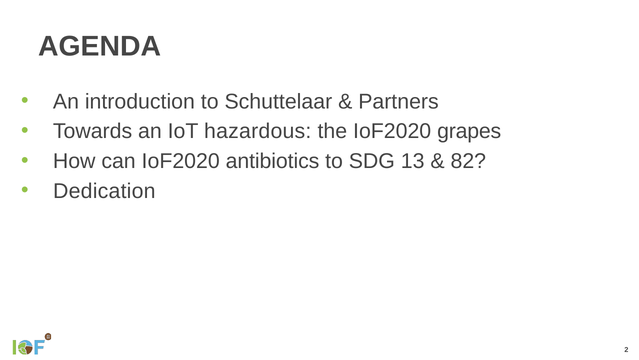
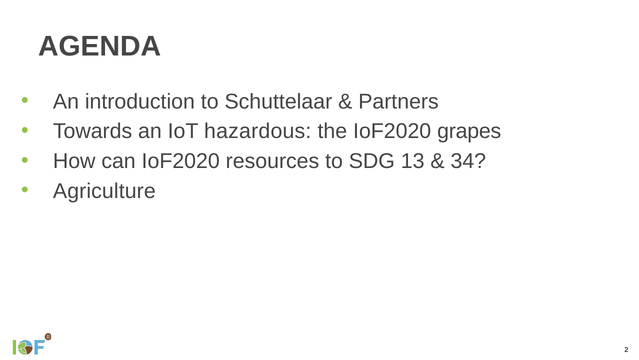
antibiotics: antibiotics -> resources
82: 82 -> 34
Dedication: Dedication -> Agriculture
